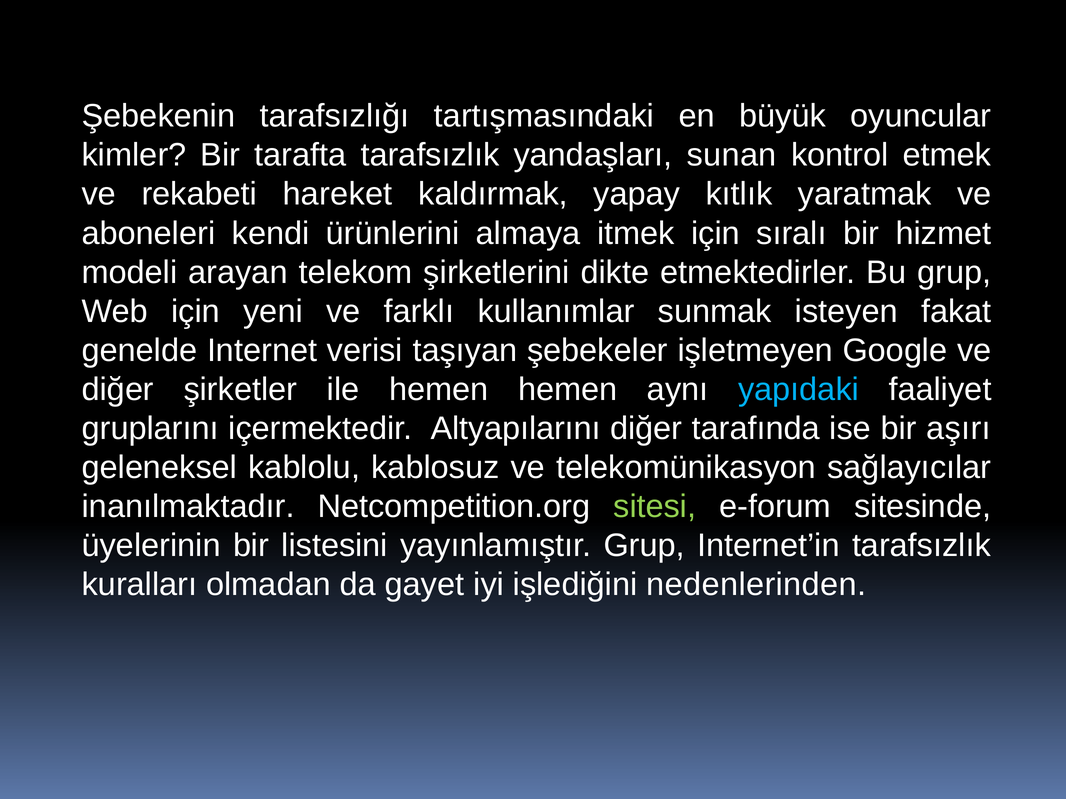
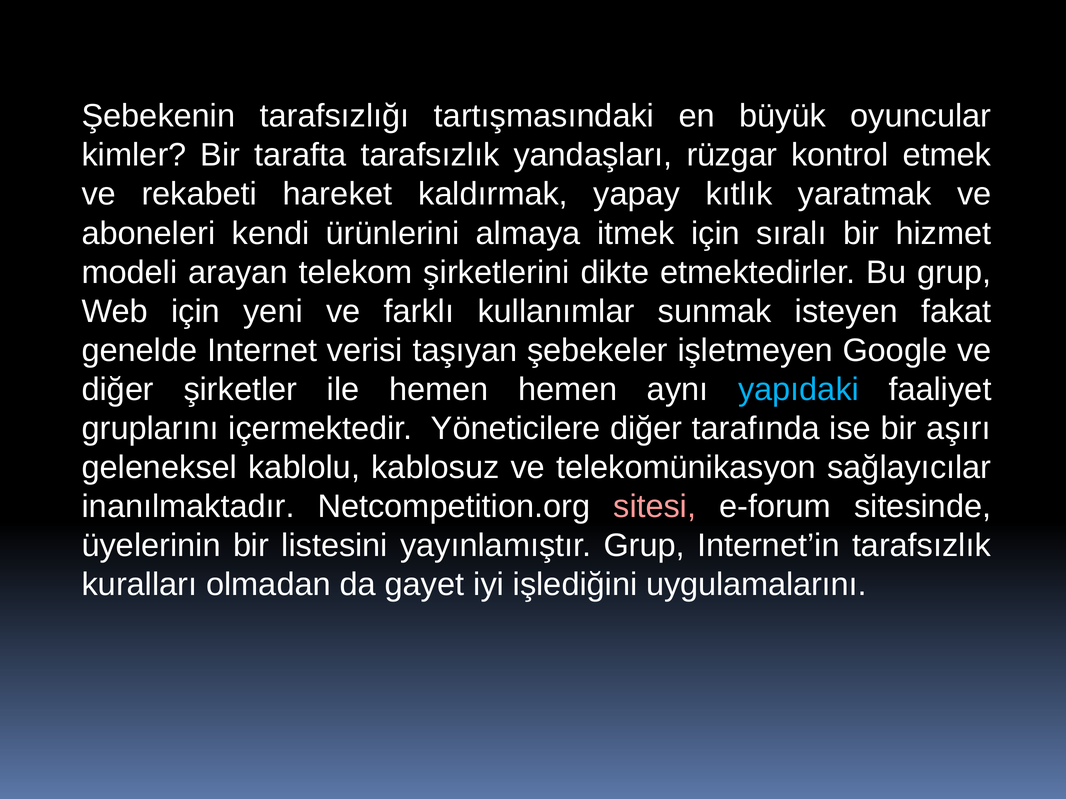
sunan: sunan -> rüzgar
Altyapılarını: Altyapılarını -> Yöneticilere
sitesi colour: light green -> pink
nedenlerinden: nedenlerinden -> uygulamalarını
